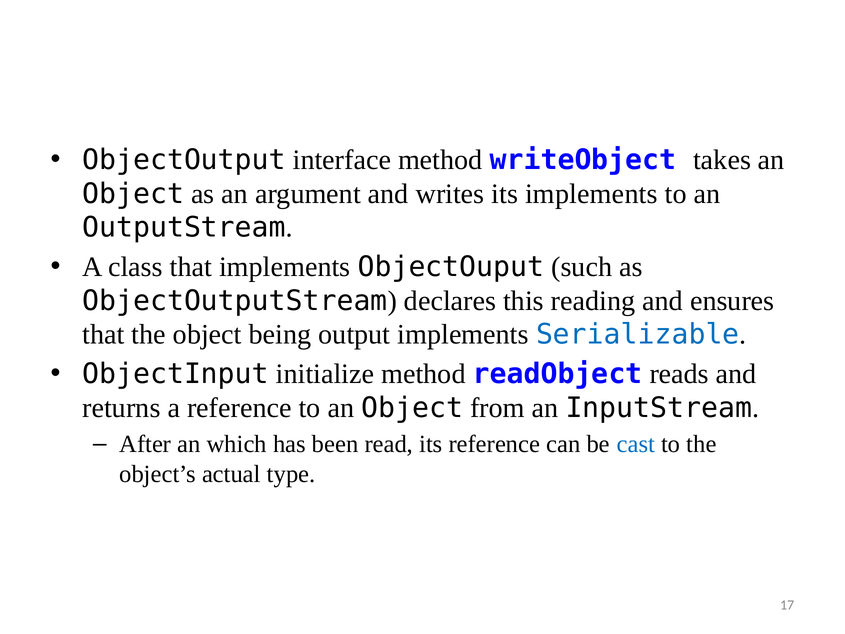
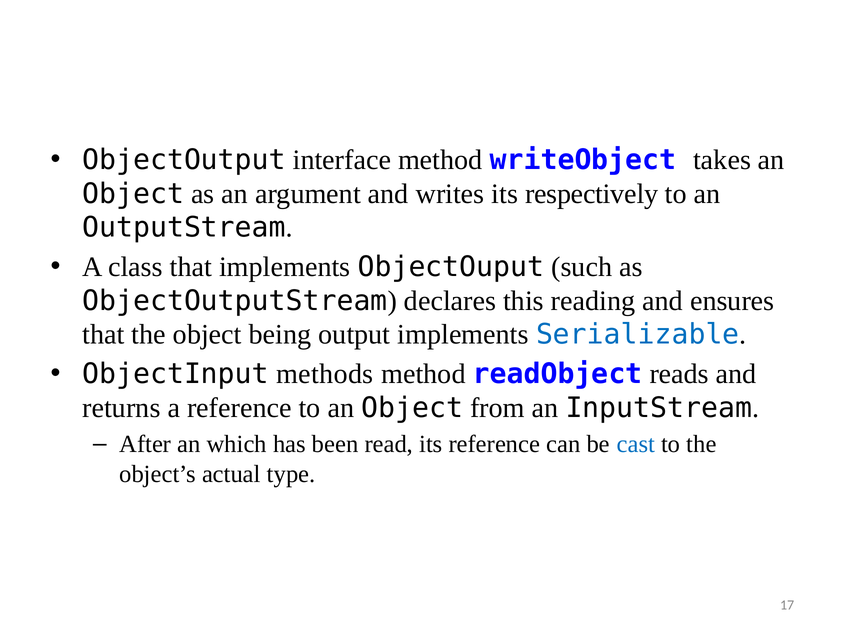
its implements: implements -> respectively
initialize: initialize -> methods
